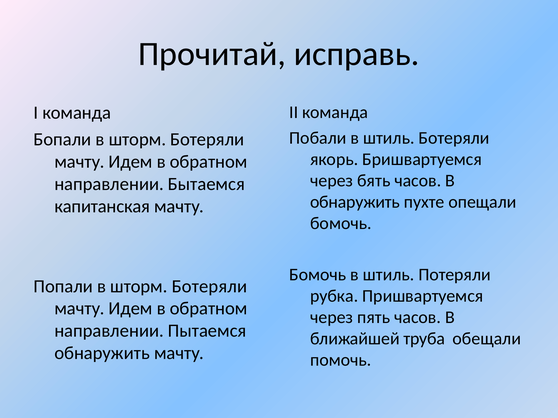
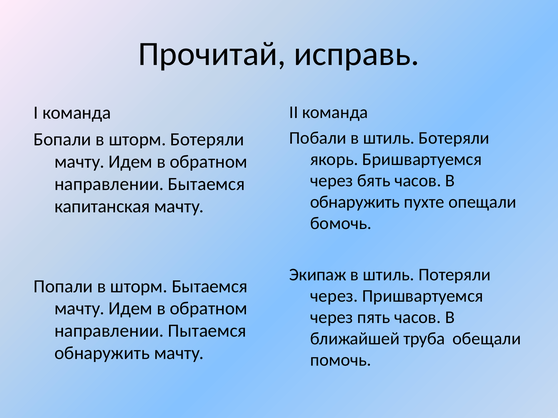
Бомочь at (318, 275): Бомочь -> Экипаж
Попали в шторм Ботеряли: Ботеряли -> Бытаемся
рубка at (334, 296): рубка -> через
